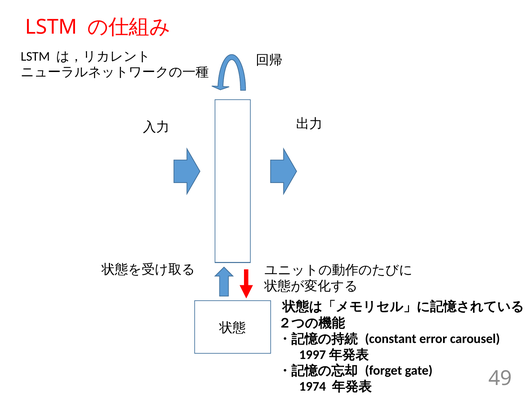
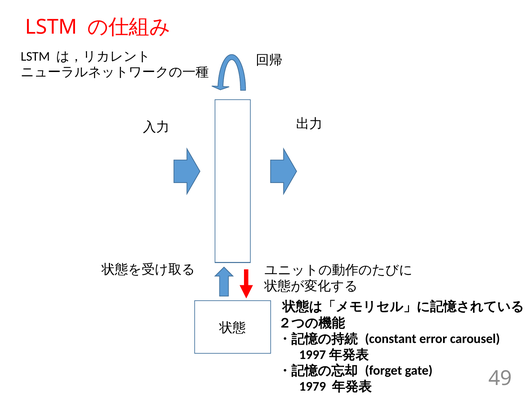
1974: 1974 -> 1979
